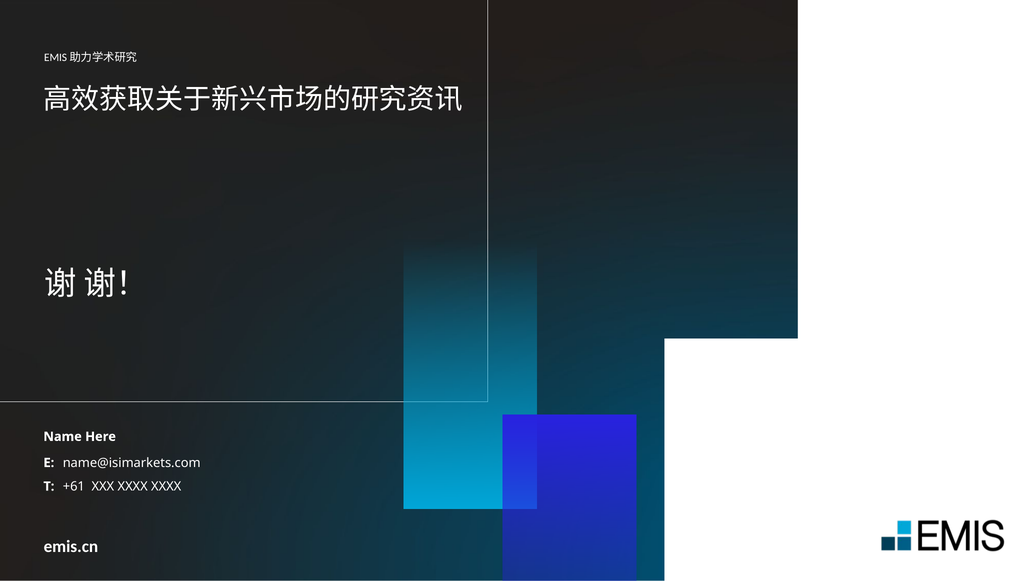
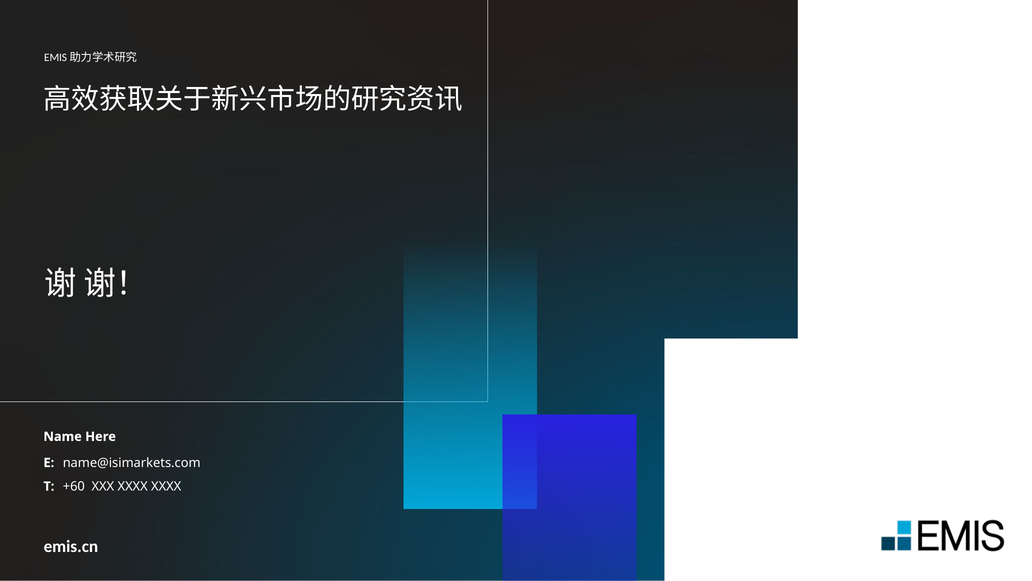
+61: +61 -> +60
